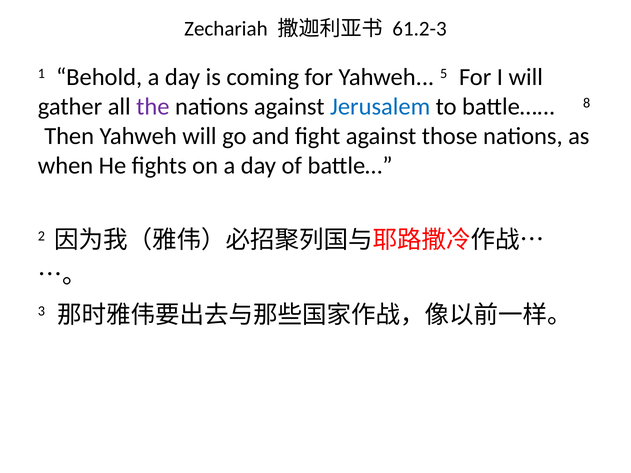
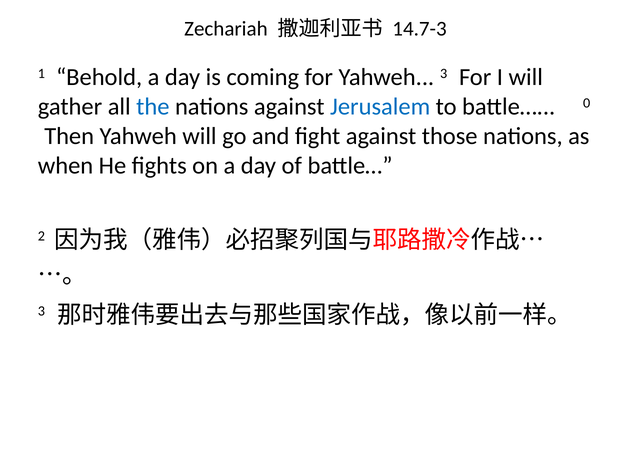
61.2-3: 61.2-3 -> 14.7-3
Yahweh 5: 5 -> 3
the colour: purple -> blue
8: 8 -> 0
